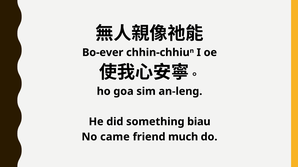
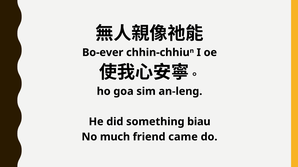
came: came -> much
much: much -> came
